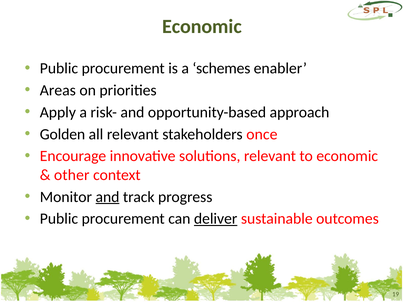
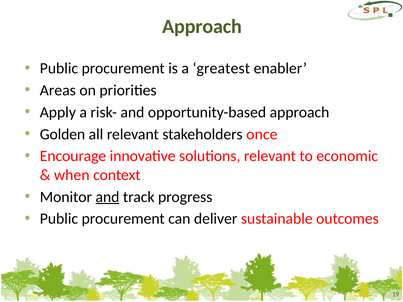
Economic at (202, 27): Economic -> Approach
schemes: schemes -> greatest
other: other -> when
deliver underline: present -> none
